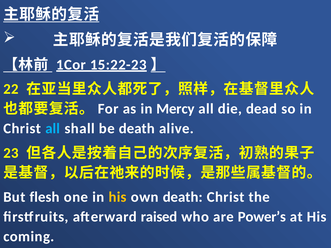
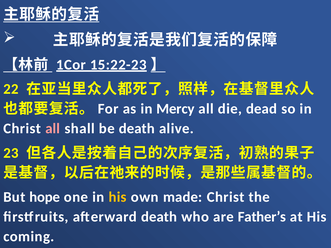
all at (53, 129) colour: light blue -> pink
flesh: flesh -> hope
own death: death -> made
afterward raised: raised -> death
Power’s: Power’s -> Father’s
